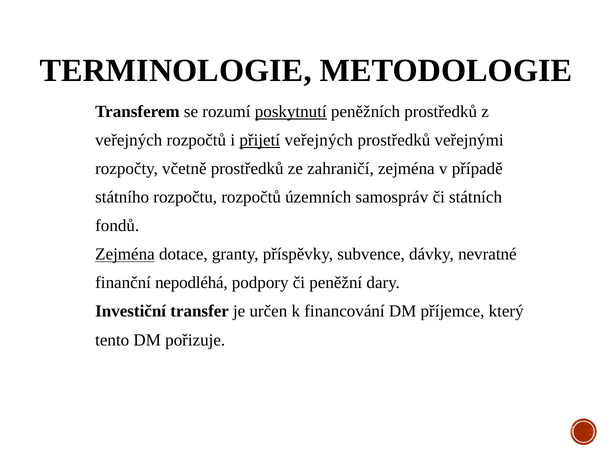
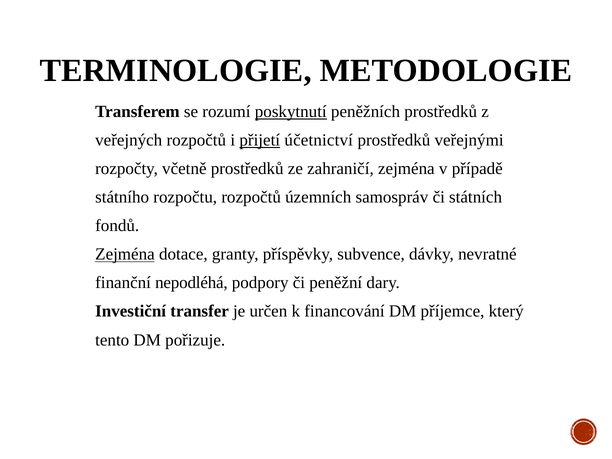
přijetí veřejných: veřejných -> účetnictví
